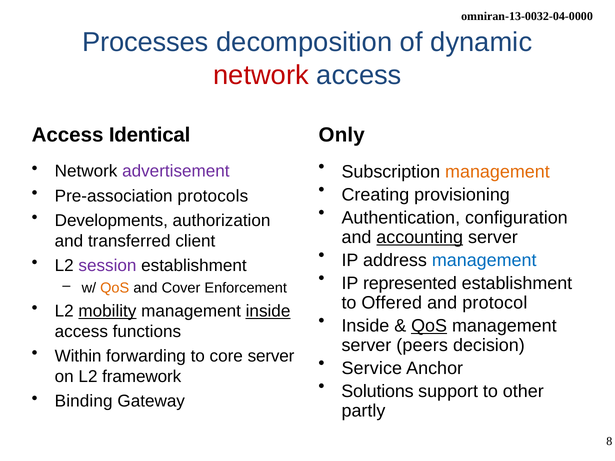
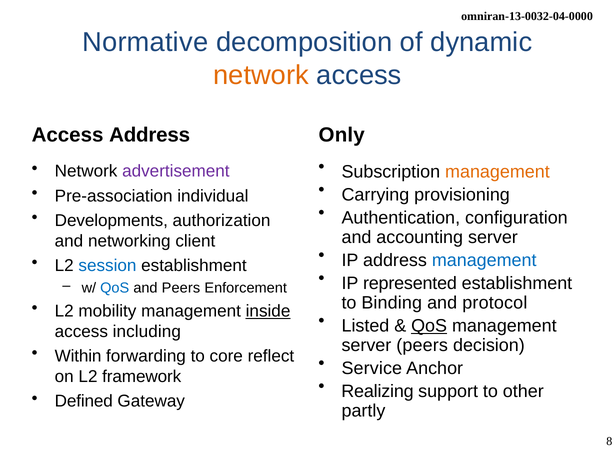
Processes: Processes -> Normative
network at (261, 75) colour: red -> orange
Access Identical: Identical -> Address
Creating: Creating -> Carrying
protocols: protocols -> individual
accounting underline: present -> none
transferred: transferred -> networking
session colour: purple -> blue
QoS at (115, 288) colour: orange -> blue
and Cover: Cover -> Peers
Offered: Offered -> Binding
mobility underline: present -> none
Inside at (365, 326): Inside -> Listed
functions: functions -> including
core server: server -> reflect
Solutions: Solutions -> Realizing
Binding: Binding -> Defined
